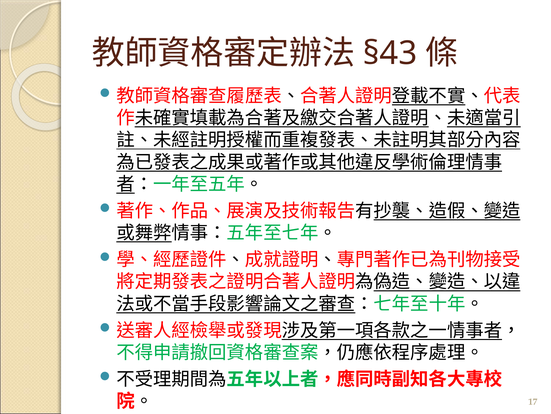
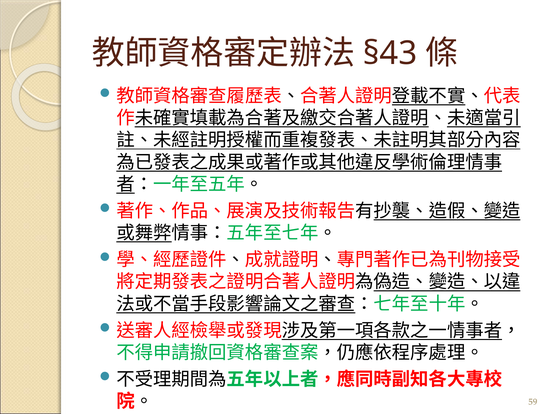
17: 17 -> 59
